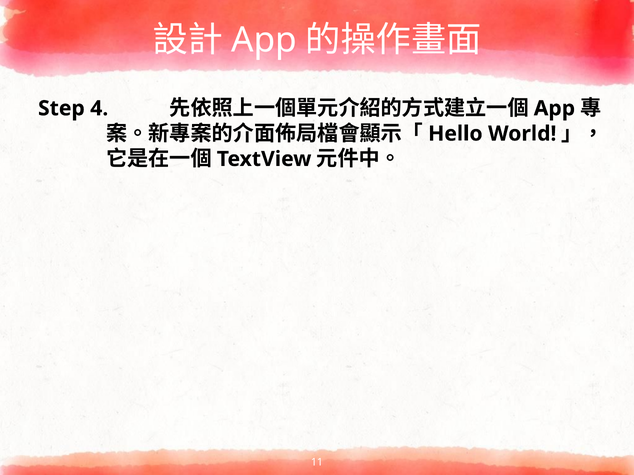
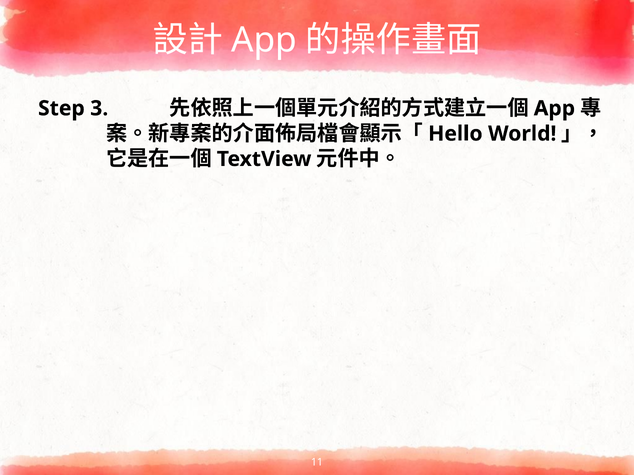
4: 4 -> 3
